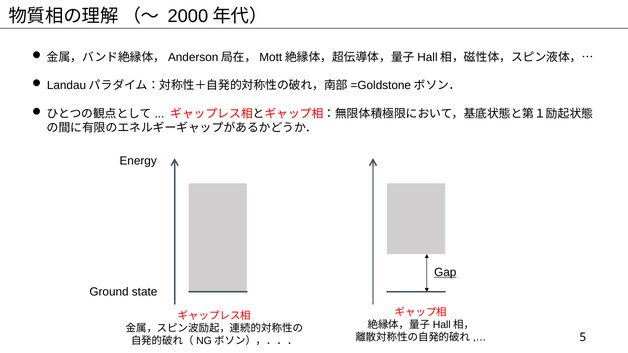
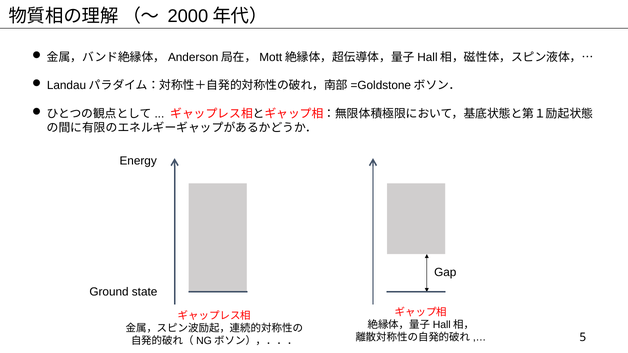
Gap underline: present -> none
